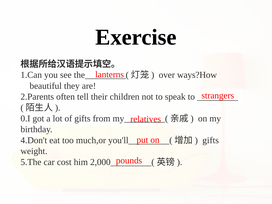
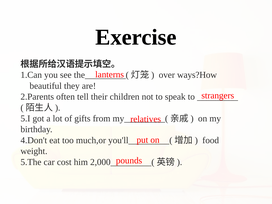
0.I: 0.I -> 5.I
gifts at (211, 140): gifts -> food
